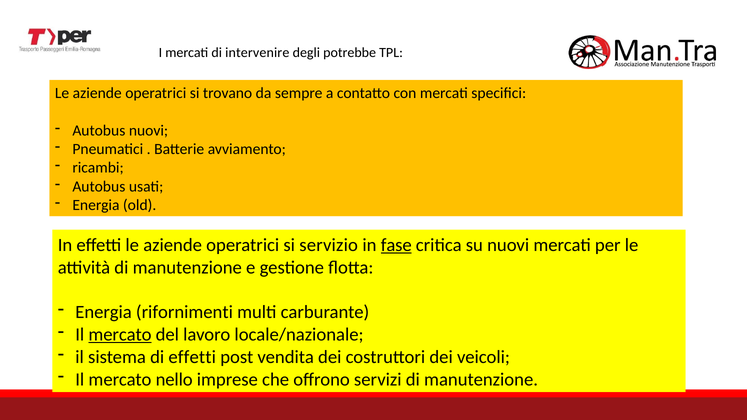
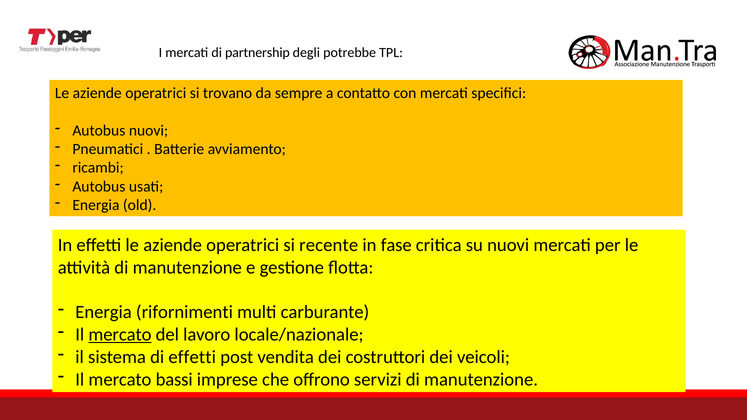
intervenire: intervenire -> partnership
servizio: servizio -> recente
fase underline: present -> none
nello: nello -> bassi
